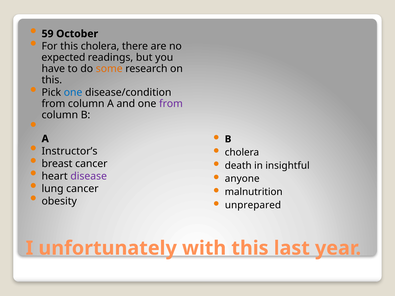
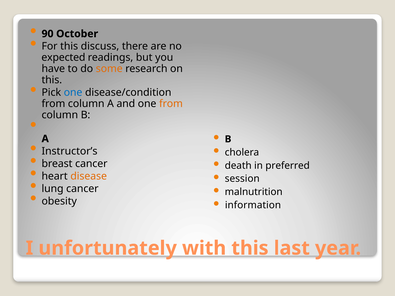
59: 59 -> 90
this cholera: cholera -> discuss
from at (171, 104) colour: purple -> orange
insightful: insightful -> preferred
disease colour: purple -> orange
anyone: anyone -> session
unprepared: unprepared -> information
